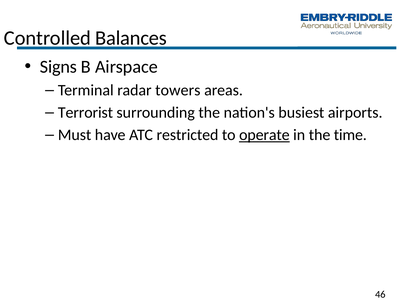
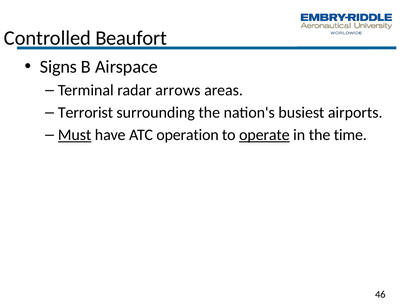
Balances: Balances -> Beaufort
towers: towers -> arrows
Must underline: none -> present
restricted: restricted -> operation
